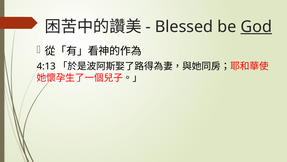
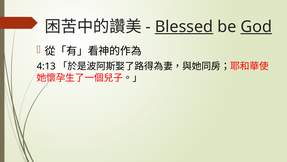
Blessed underline: none -> present
